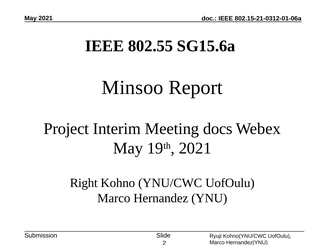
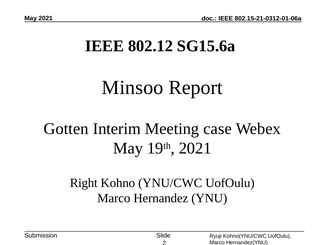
802.55: 802.55 -> 802.12
Project: Project -> Gotten
docs: docs -> case
